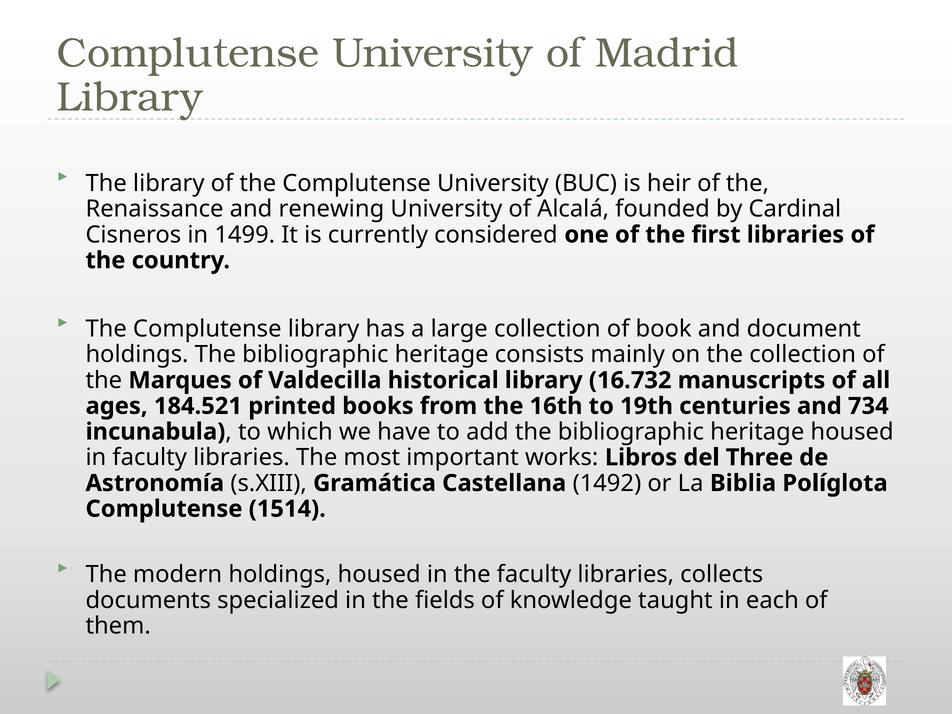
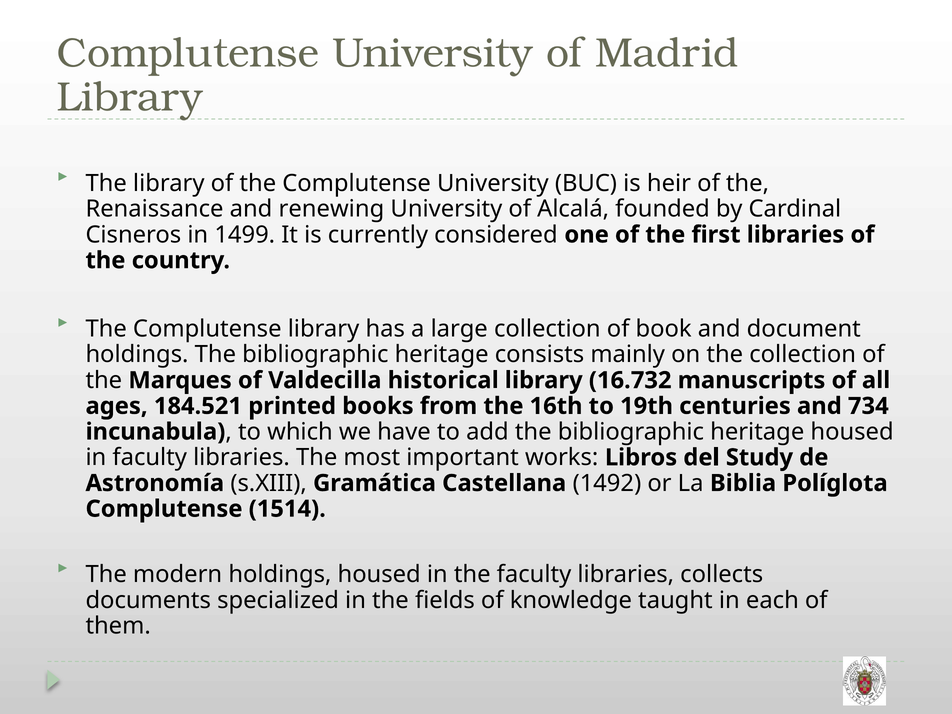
Three: Three -> Study
